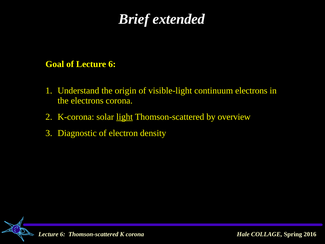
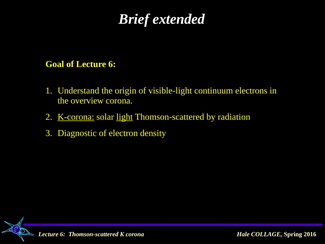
the electrons: electrons -> overview
K-corona underline: none -> present
overview: overview -> radiation
